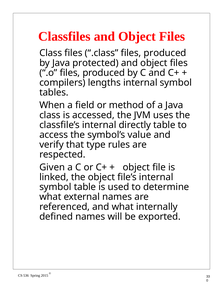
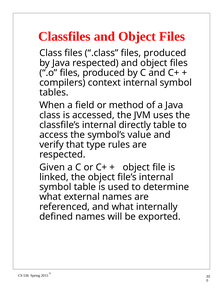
Java protected: protected -> respected
lengths: lengths -> context
